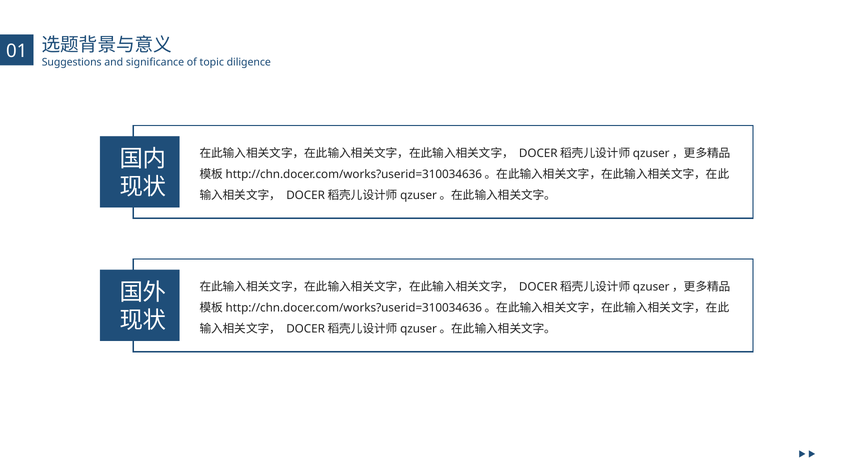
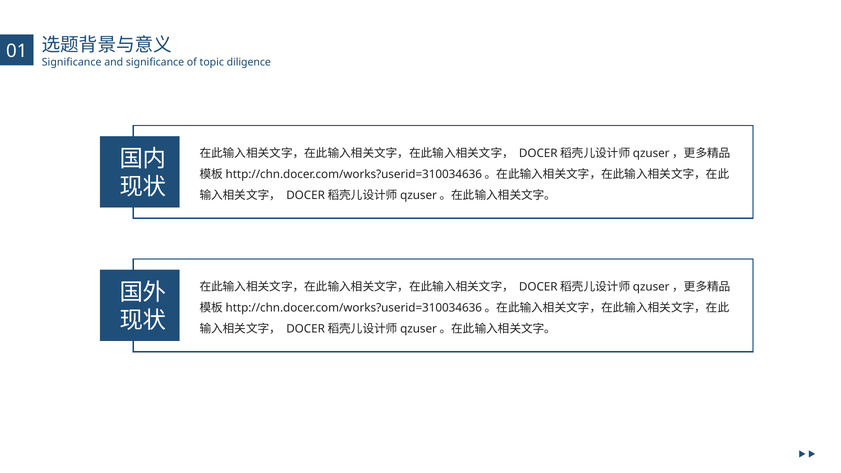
Suggestions at (72, 62): Suggestions -> Significance
